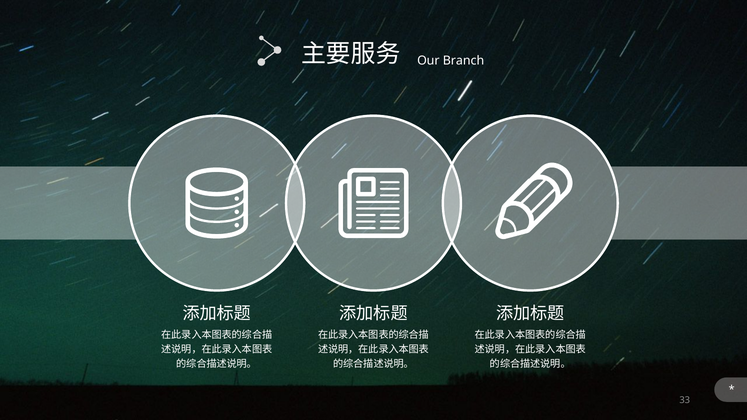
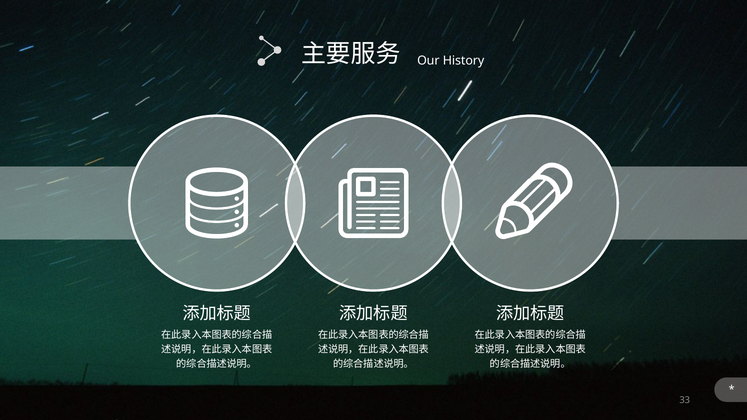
Branch: Branch -> History
